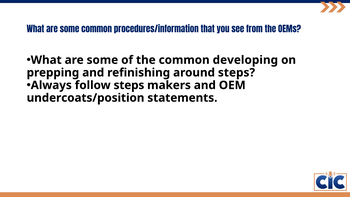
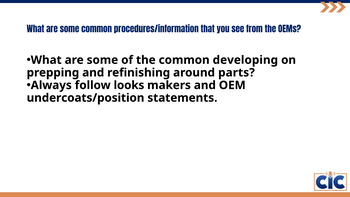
around steps: steps -> parts
follow steps: steps -> looks
